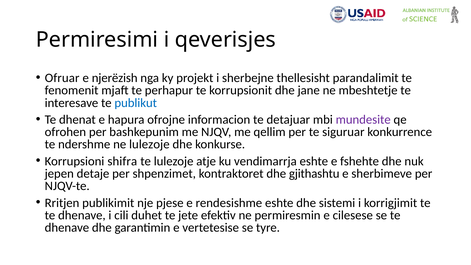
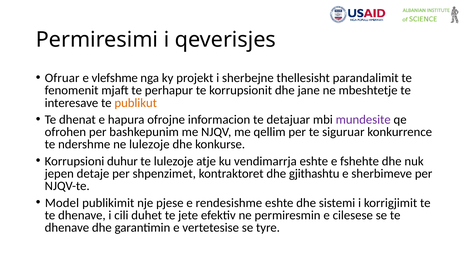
njerëzish: njerëzish -> vlefshme
publikut colour: blue -> orange
shifra: shifra -> duhur
Rritjen: Rritjen -> Model
